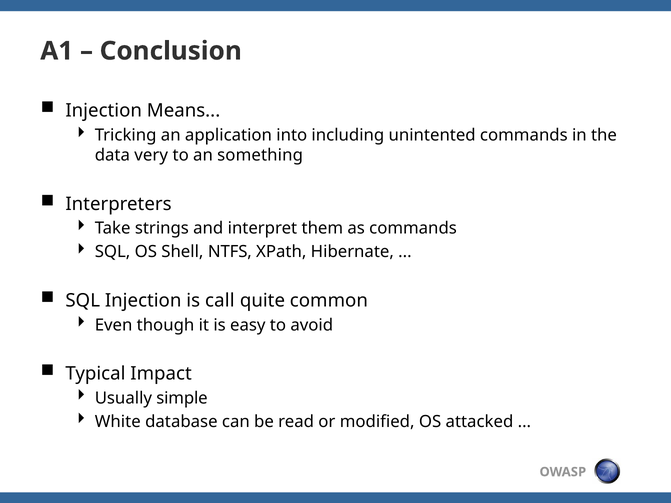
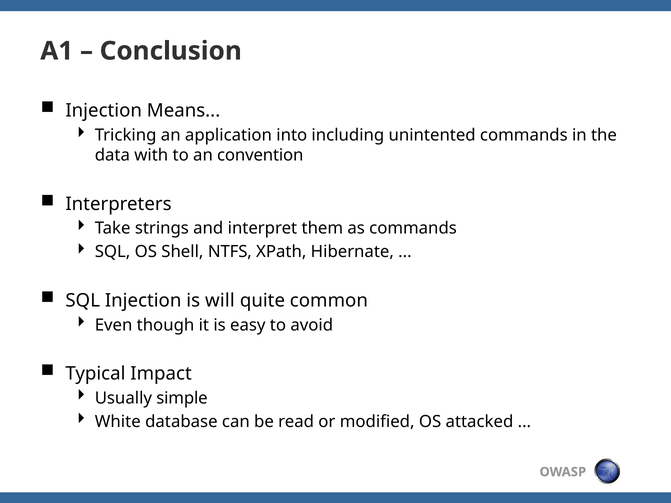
very: very -> with
something: something -> convention
call: call -> will
